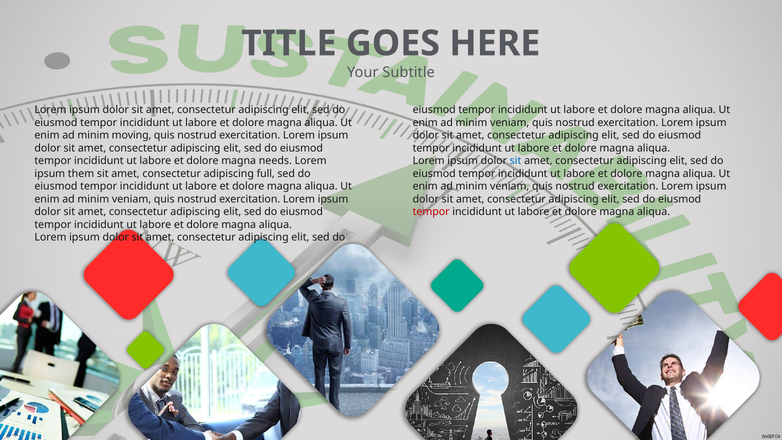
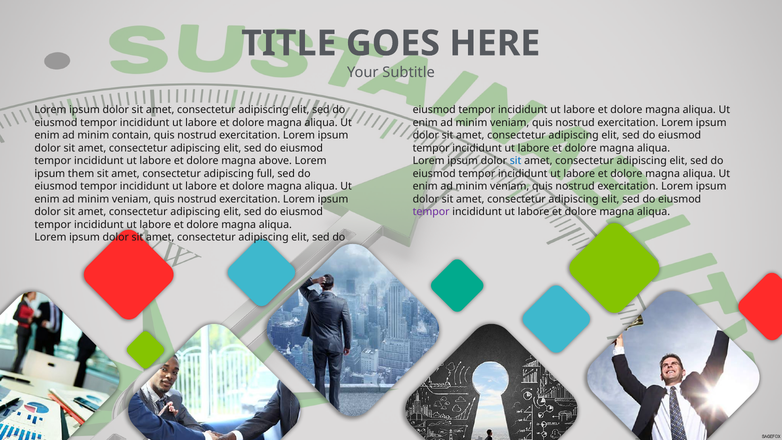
moving: moving -> contain
needs: needs -> above
tempor at (431, 212) colour: red -> purple
